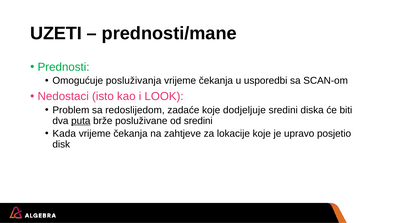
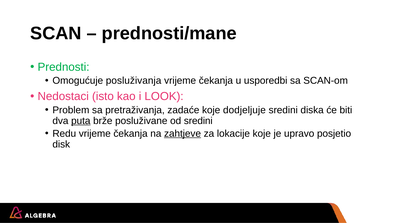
UZETI: UZETI -> SCAN
redoslijedom: redoslijedom -> pretraživanja
Kada: Kada -> Redu
zahtjeve underline: none -> present
